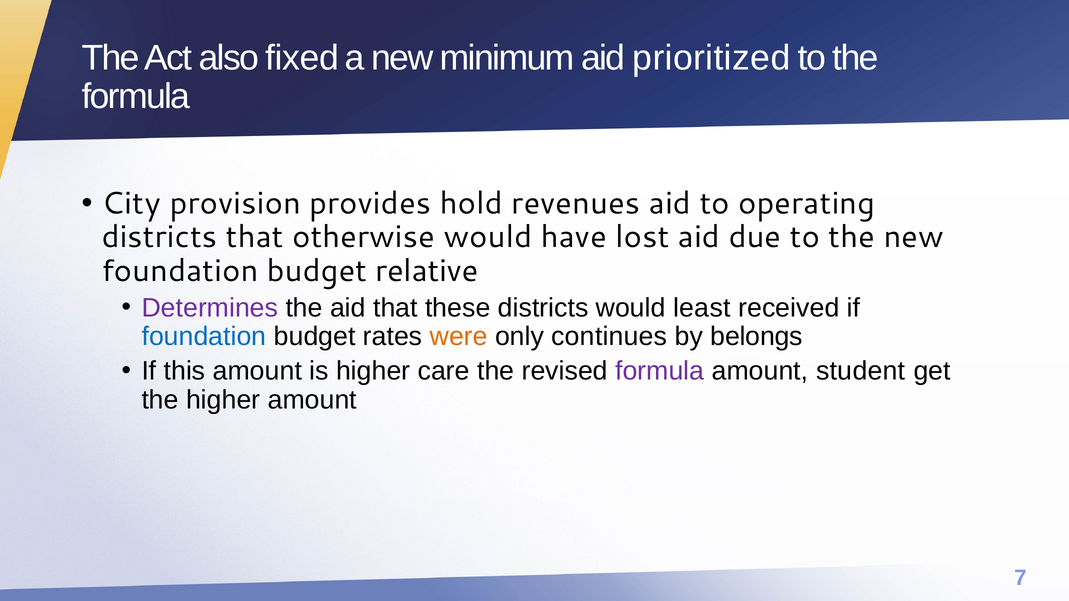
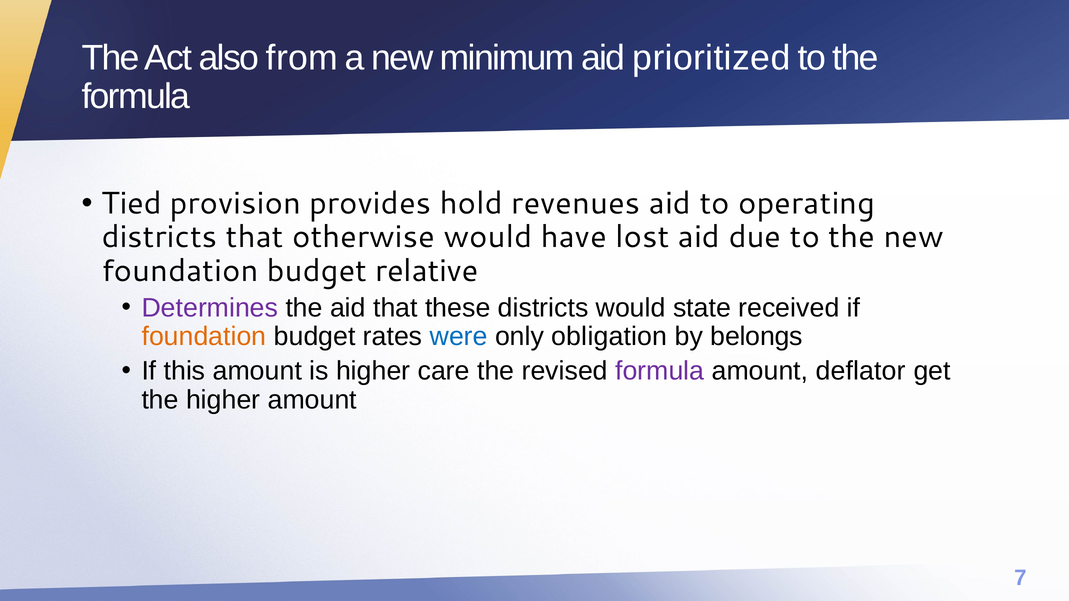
fixed: fixed -> from
City: City -> Tied
least: least -> state
foundation at (204, 337) colour: blue -> orange
were colour: orange -> blue
continues: continues -> obligation
student: student -> deflator
